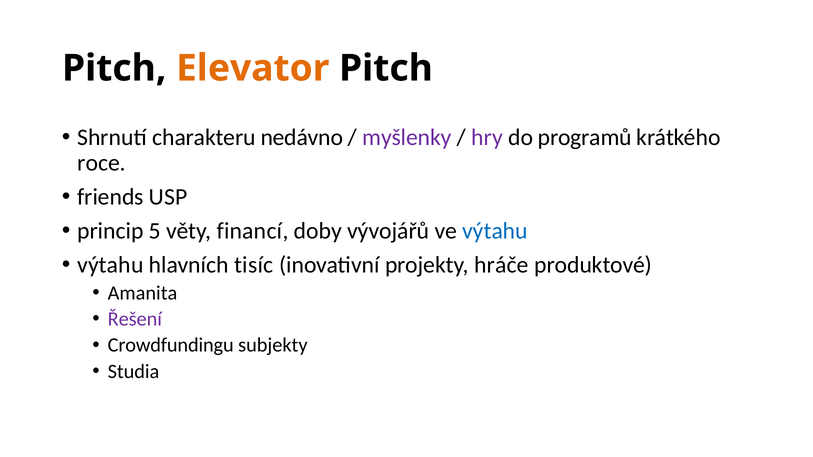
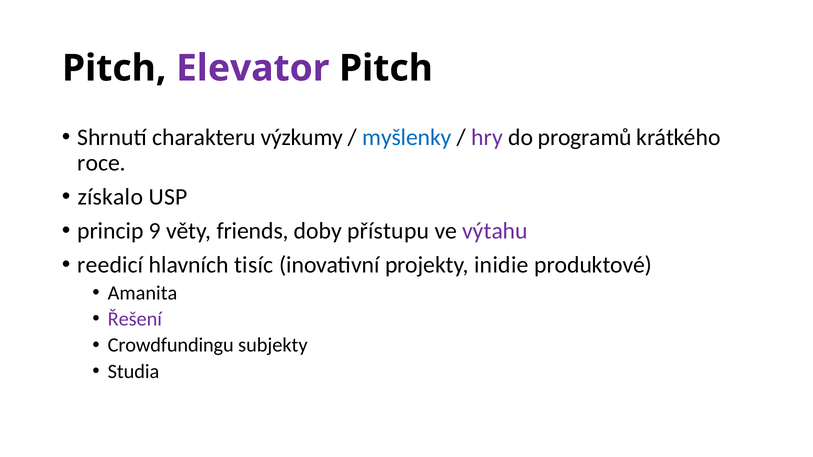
Elevator colour: orange -> purple
nedávno: nedávno -> výzkumy
myšlenky colour: purple -> blue
friends: friends -> získalo
5: 5 -> 9
financí: financí -> friends
vývojářů: vývojářů -> přístupu
výtahu at (495, 231) colour: blue -> purple
výtahu at (110, 265): výtahu -> reedicí
hráče: hráče -> inidie
